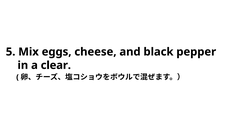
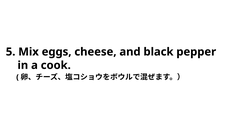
clear: clear -> cook
